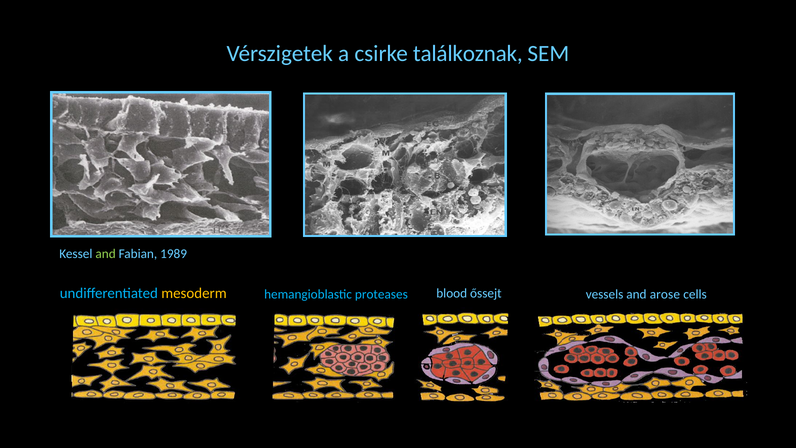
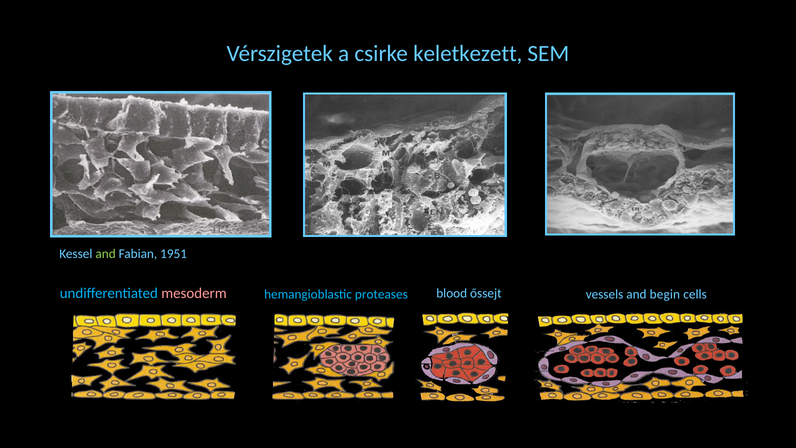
találkoznak: találkoznak -> keletkezett
1989: 1989 -> 1951
mesoderm colour: yellow -> pink
arose: arose -> begin
